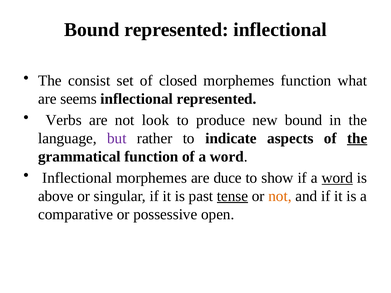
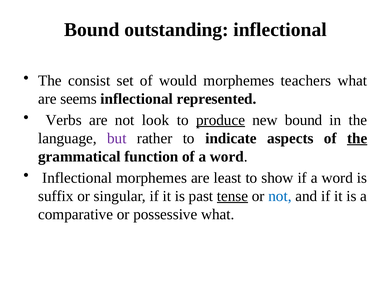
Bound represented: represented -> outstanding
closed: closed -> would
morphemes function: function -> teachers
produce underline: none -> present
duce: duce -> least
word at (337, 178) underline: present -> none
above: above -> suffix
not at (280, 196) colour: orange -> blue
possessive open: open -> what
